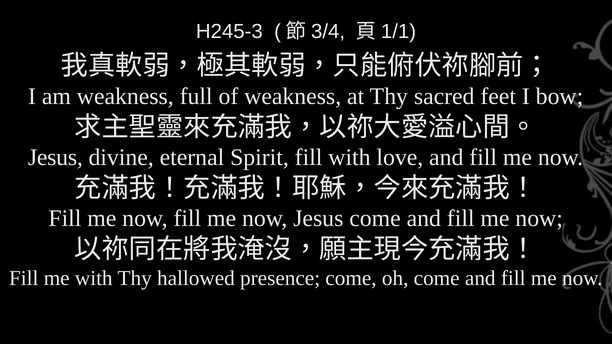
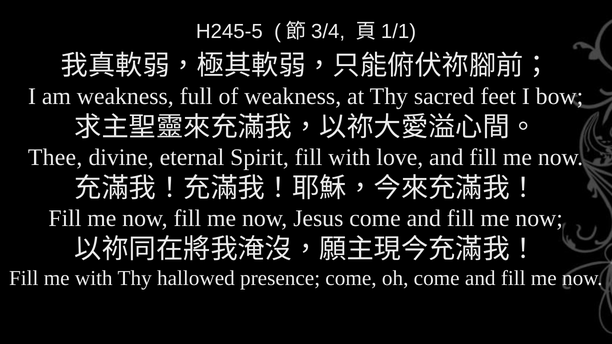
H245-3: H245-3 -> H245-5
Jesus at (55, 158): Jesus -> Thee
